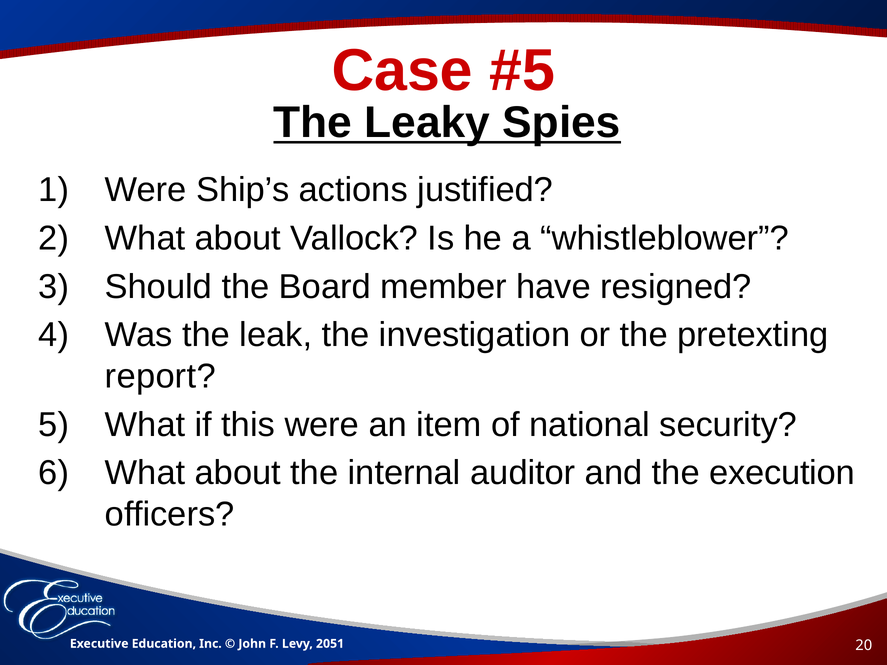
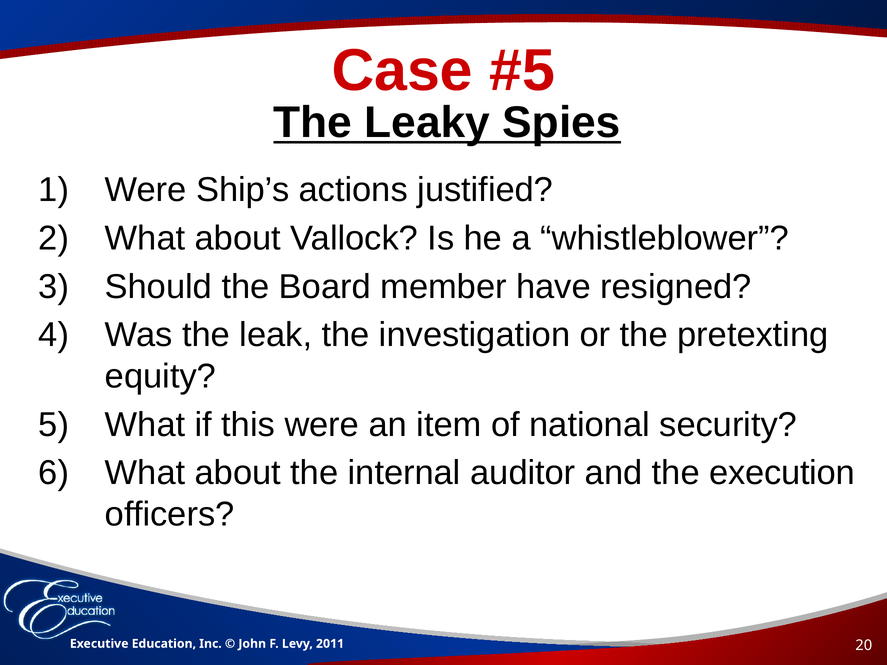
report: report -> equity
2051: 2051 -> 2011
